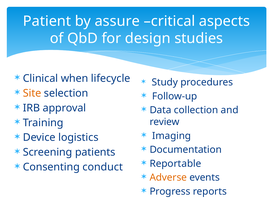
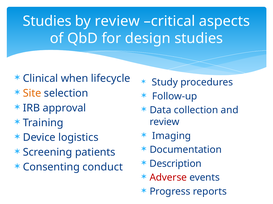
Patient at (47, 21): Patient -> Studies
by assure: assure -> review
Reportable: Reportable -> Description
Adverse colour: orange -> red
